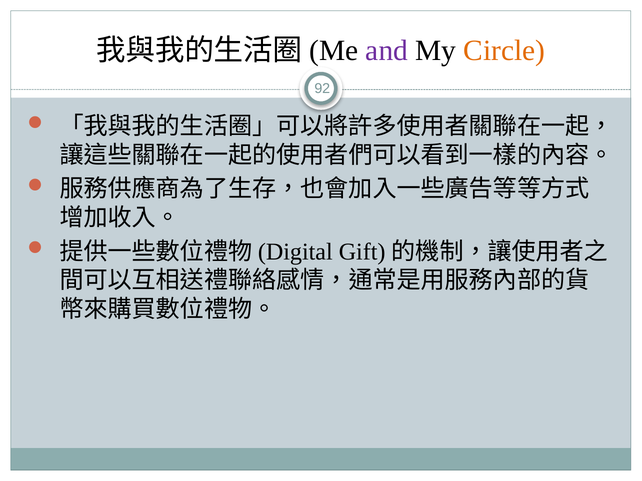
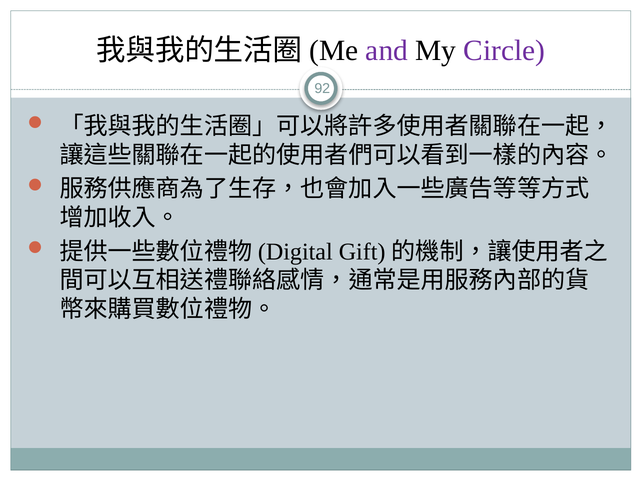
Circle colour: orange -> purple
